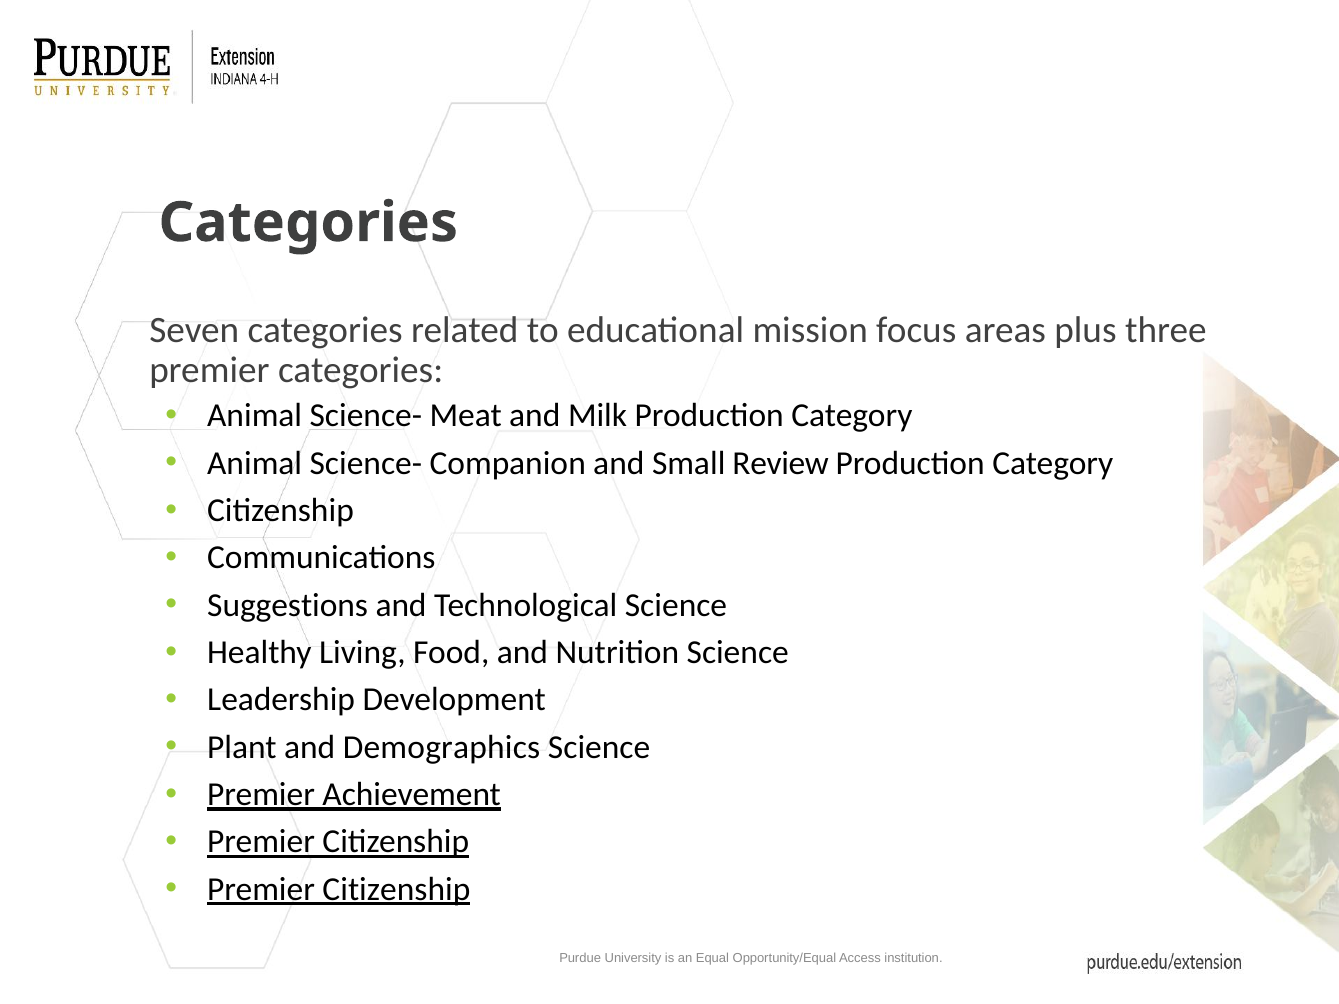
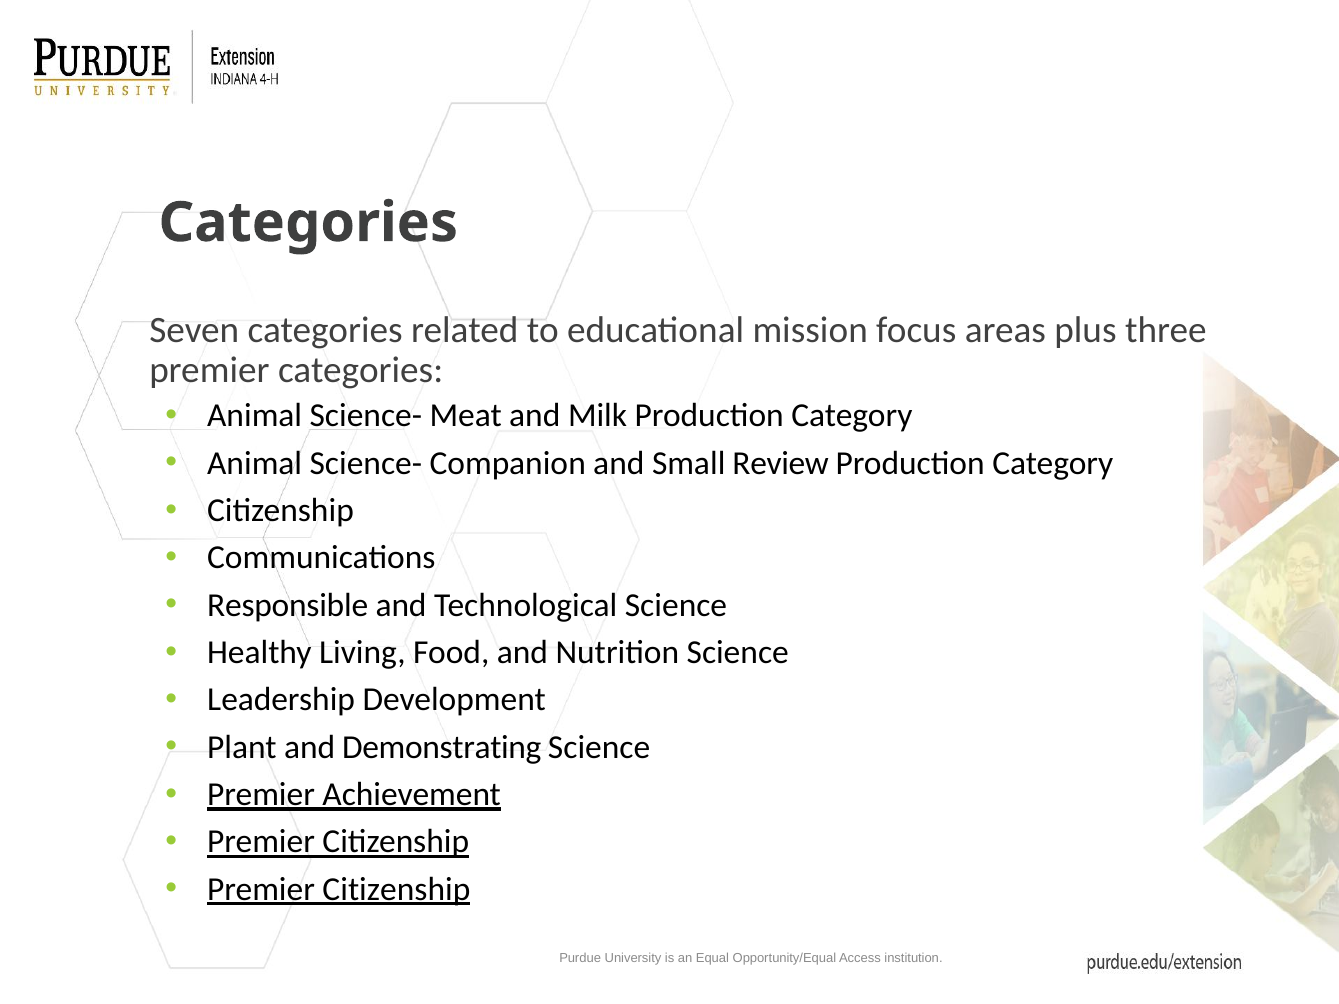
Suggestions: Suggestions -> Responsible
Demographics: Demographics -> Demonstrating
